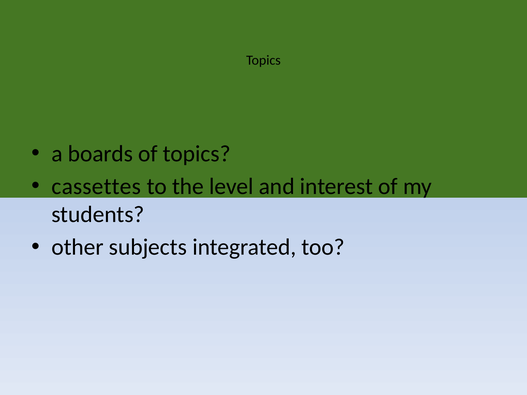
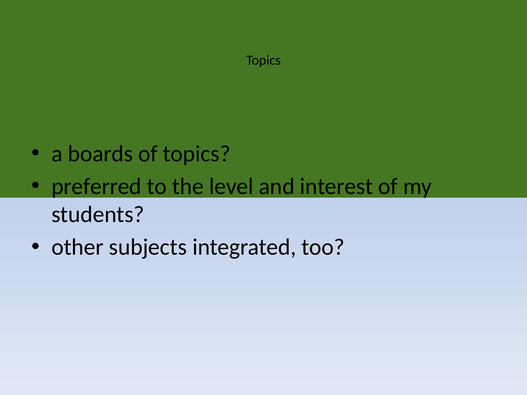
cassettes: cassettes -> preferred
